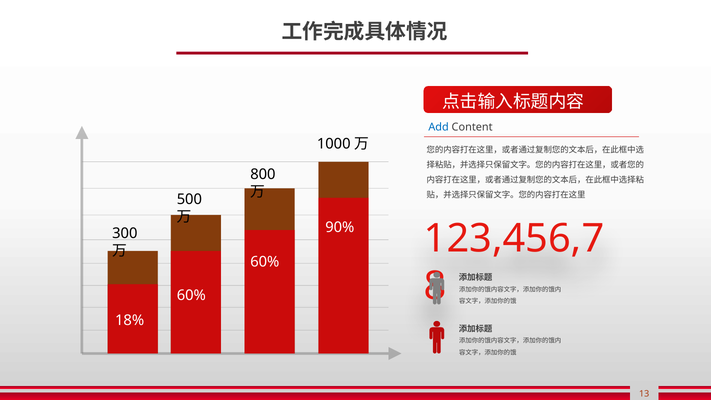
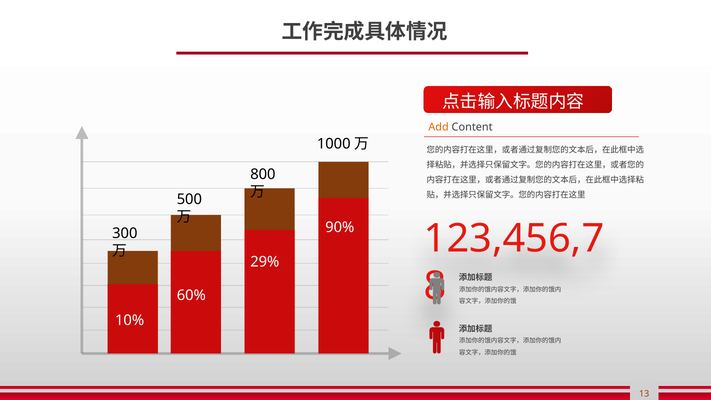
Add colour: blue -> orange
60% at (265, 262): 60% -> 29%
18%: 18% -> 10%
